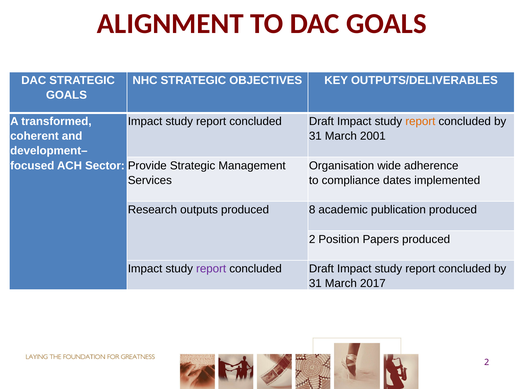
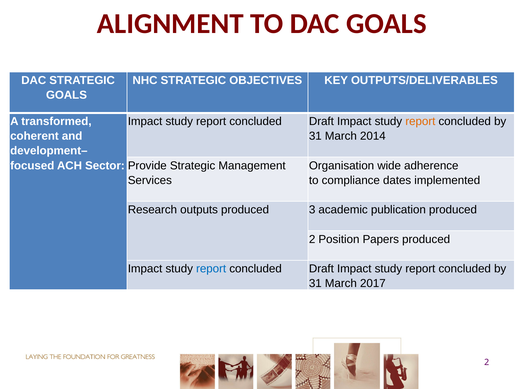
2001: 2001 -> 2014
8: 8 -> 3
report at (211, 269) colour: purple -> blue
